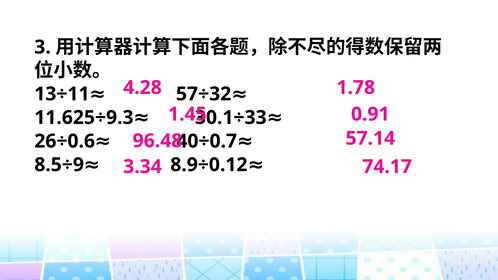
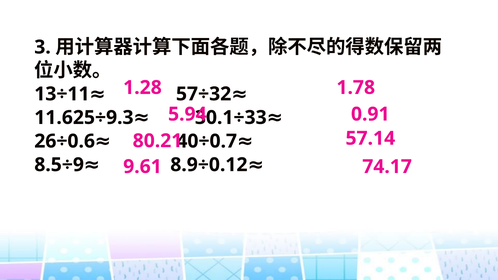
4.28: 4.28 -> 1.28
1.45: 1.45 -> 5.94
96.48: 96.48 -> 80.21
3.34: 3.34 -> 9.61
